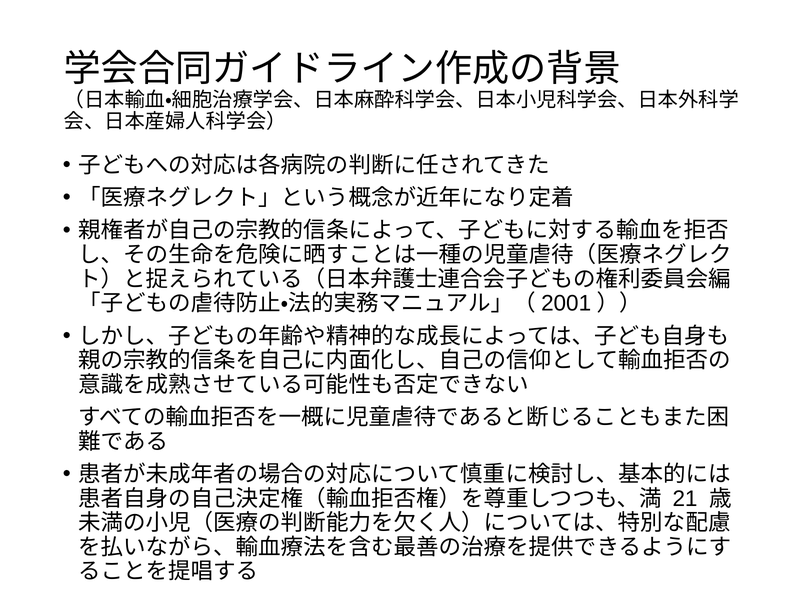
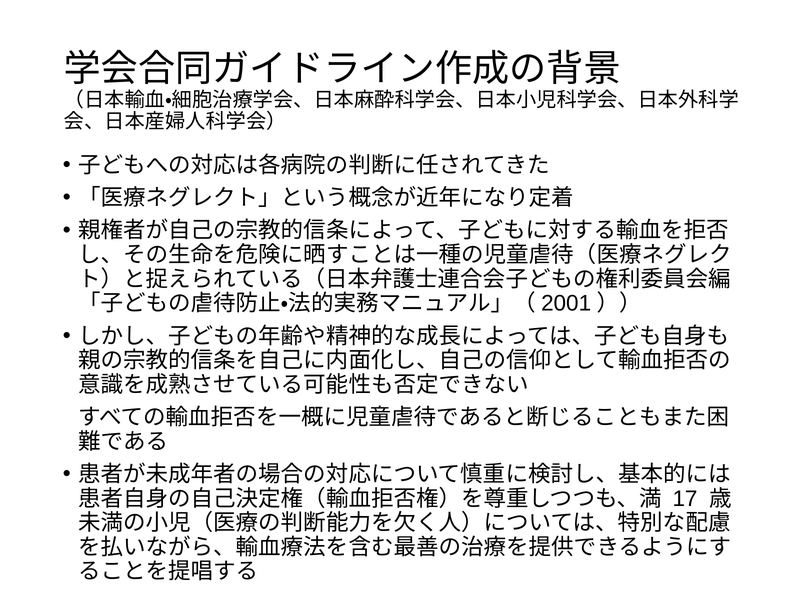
21: 21 -> 17
